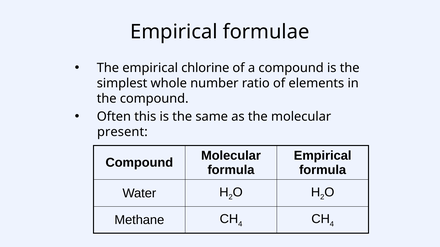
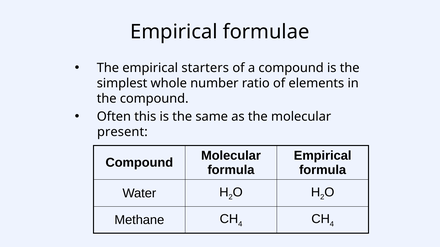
chlorine: chlorine -> starters
